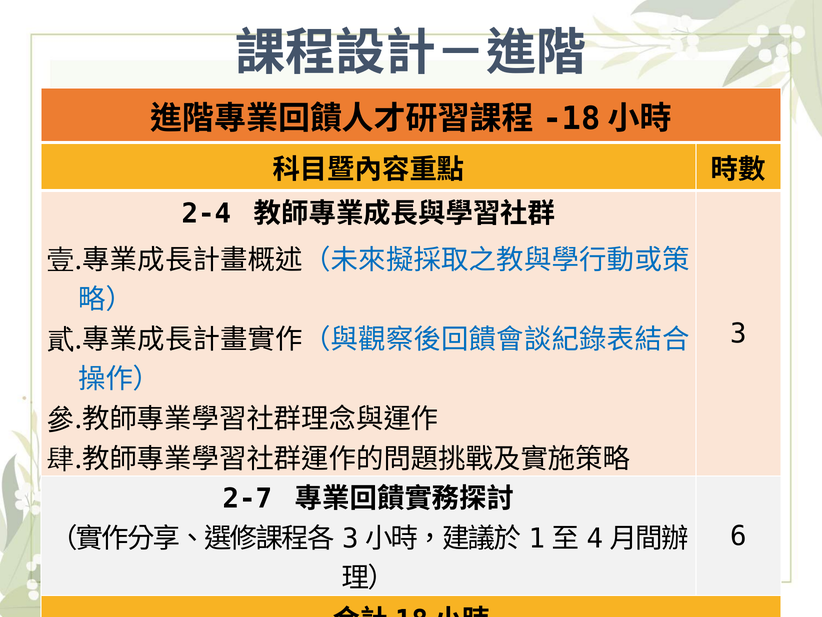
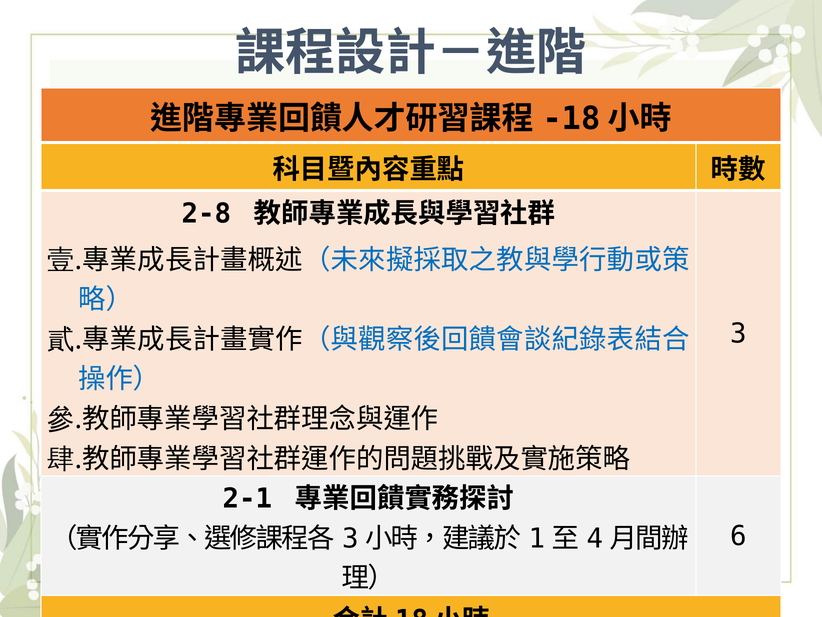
2-4: 2-4 -> 2-8
2-7: 2-7 -> 2-1
